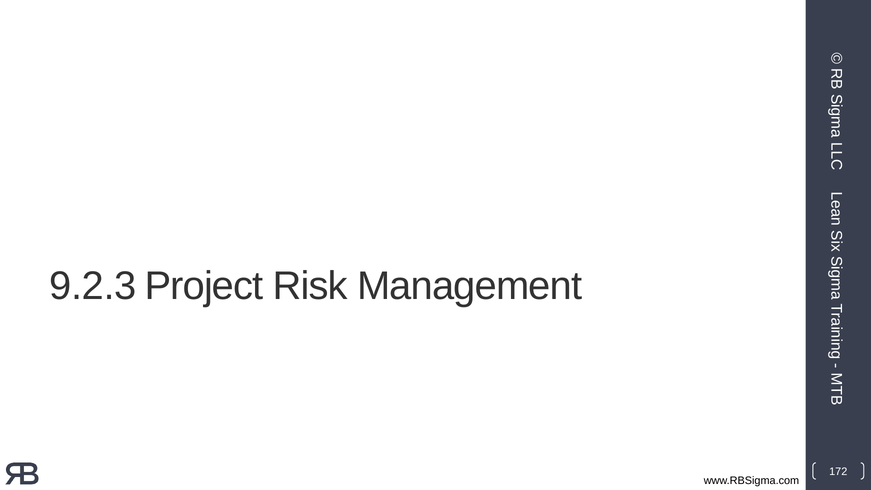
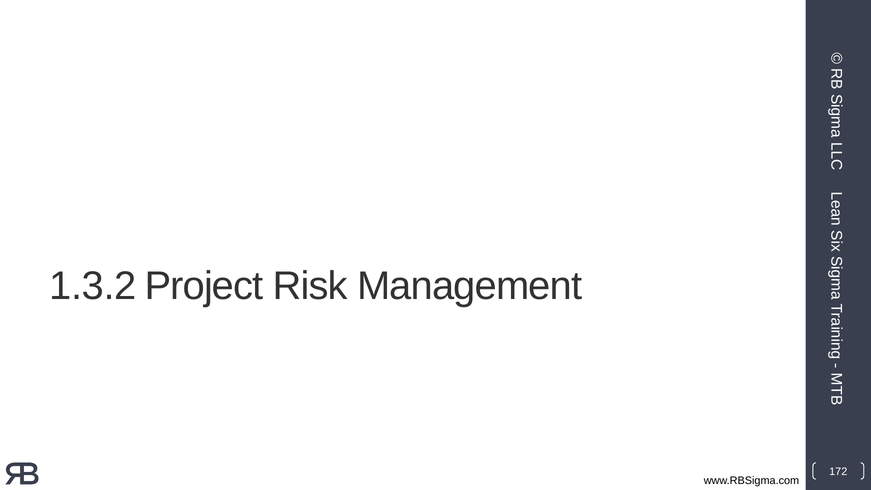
9.2.3: 9.2.3 -> 1.3.2
